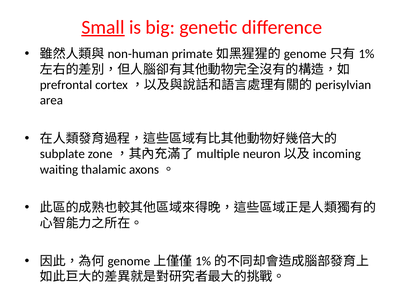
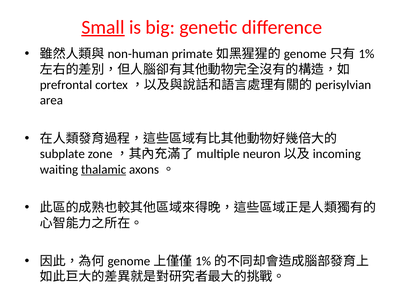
thalamic underline: none -> present
